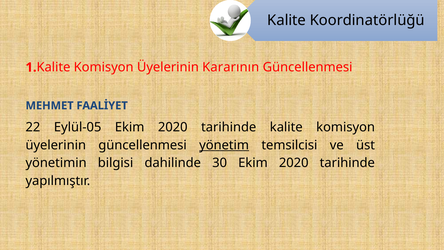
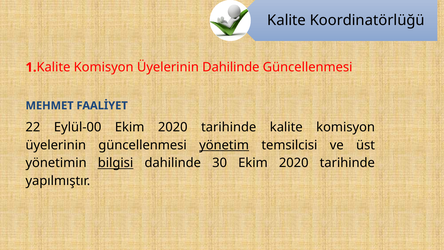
Üyelerinin Kararının: Kararının -> Dahilinde
Eylül-05: Eylül-05 -> Eylül-00
bilgisi underline: none -> present
